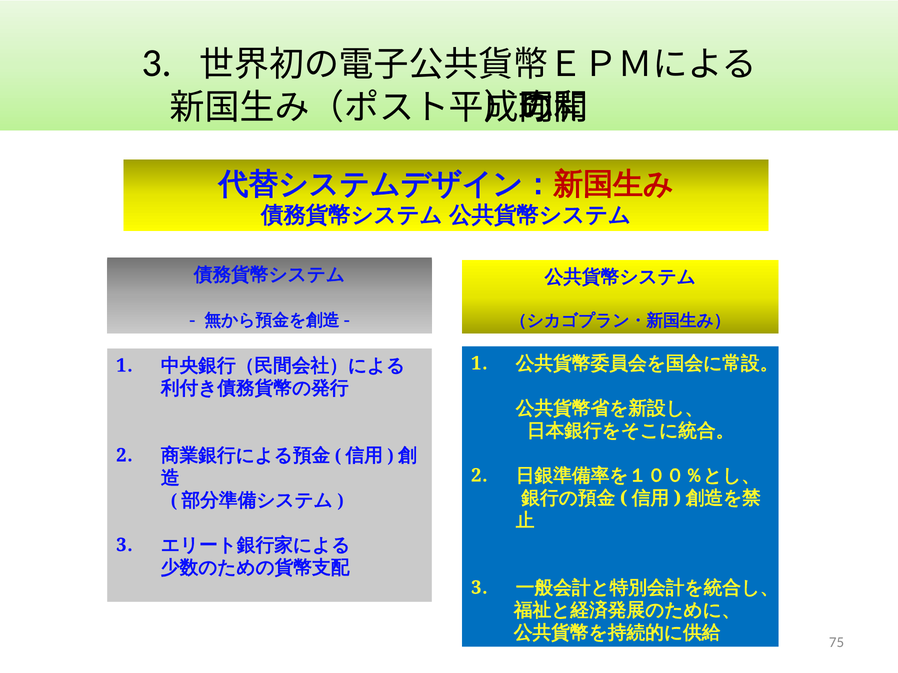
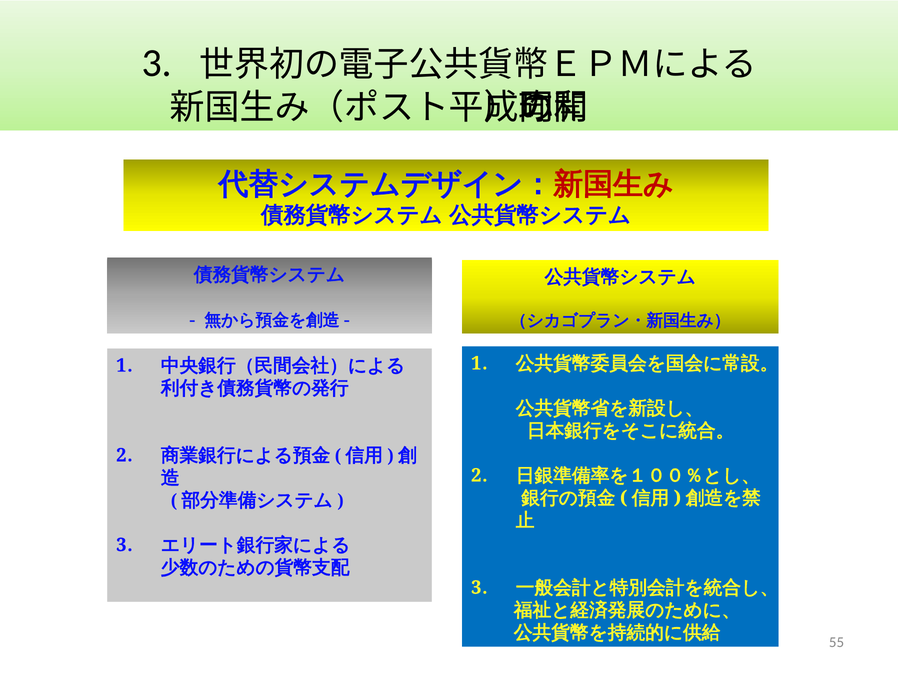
75: 75 -> 55
